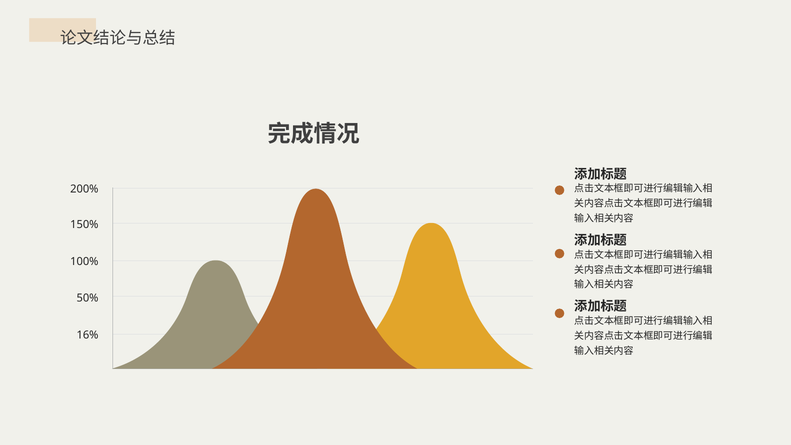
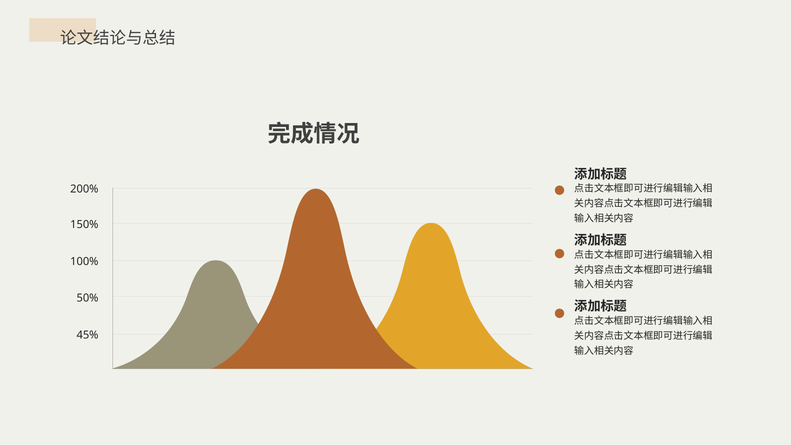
16%: 16% -> 45%
